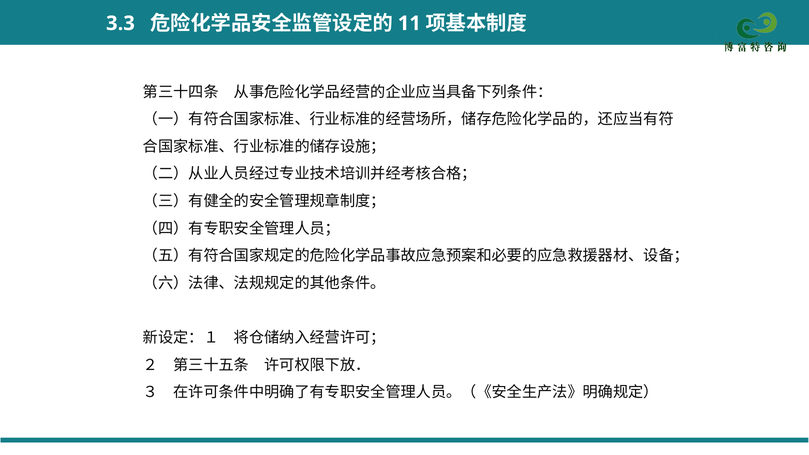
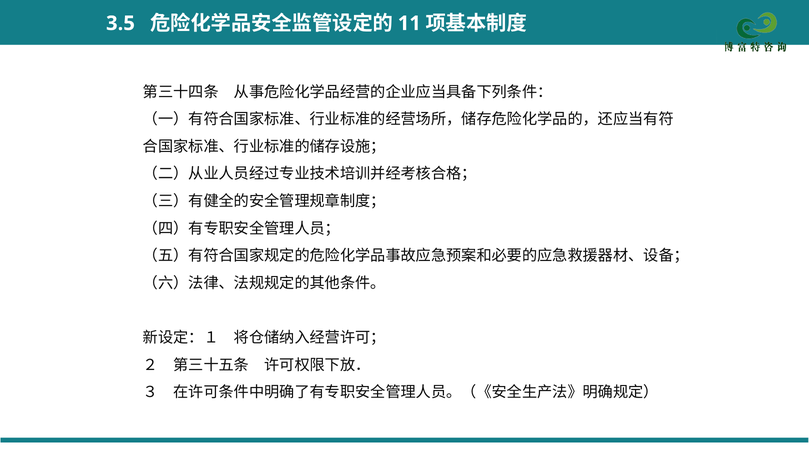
3.3: 3.3 -> 3.5
